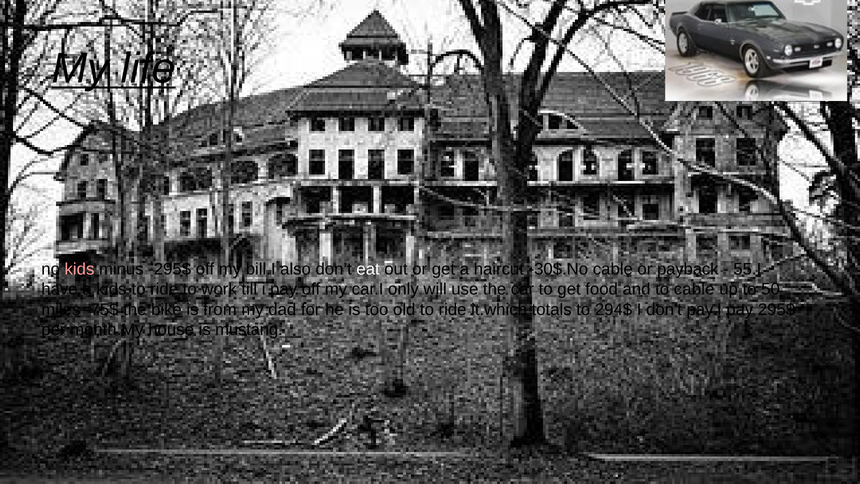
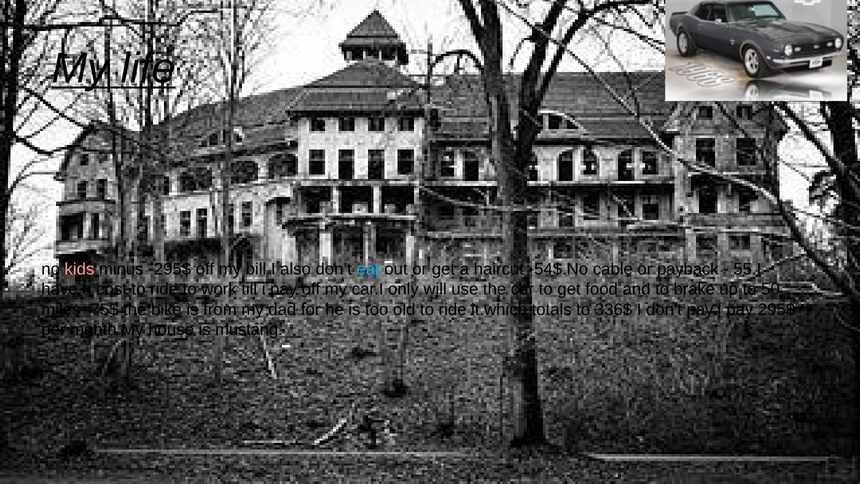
eat colour: white -> light blue
-30$.No: -30$.No -> -54$.No
a kids: kids -> cost
to cable: cable -> brake
294$: 294$ -> 336$
